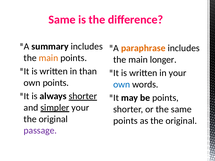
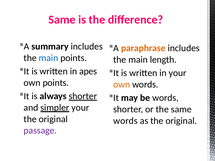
main at (48, 58) colour: orange -> blue
longer: longer -> length
than: than -> apes
own at (122, 85) colour: blue -> orange
be points: points -> words
points at (125, 121): points -> words
